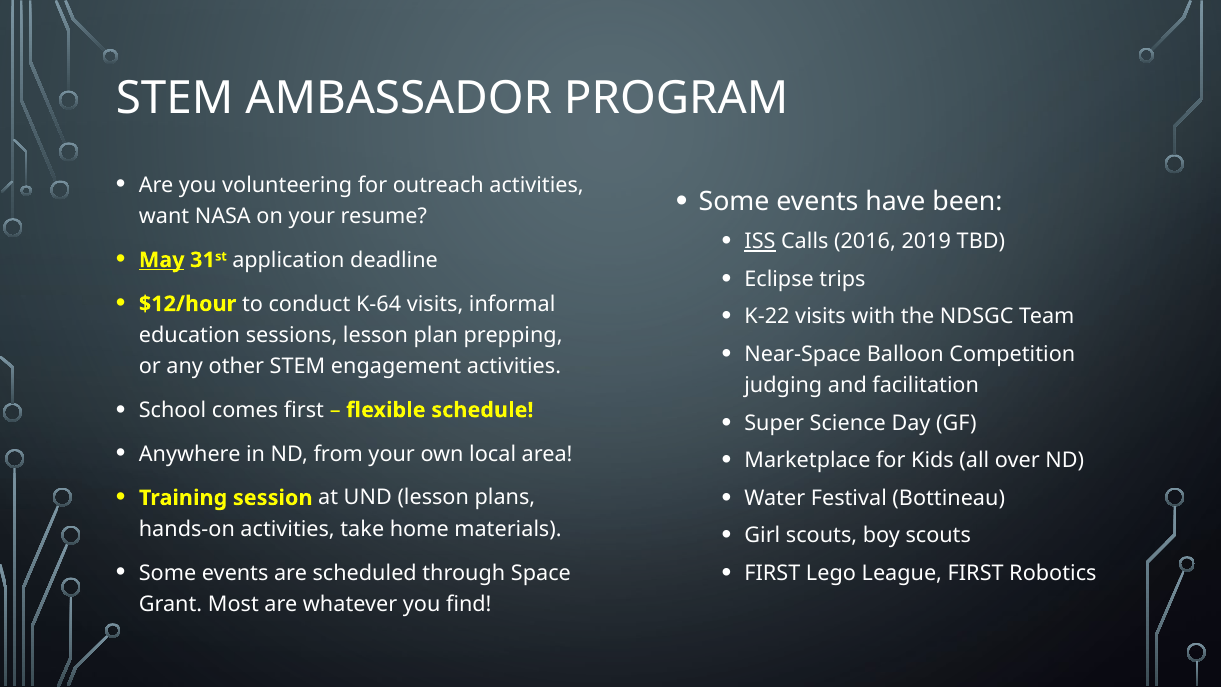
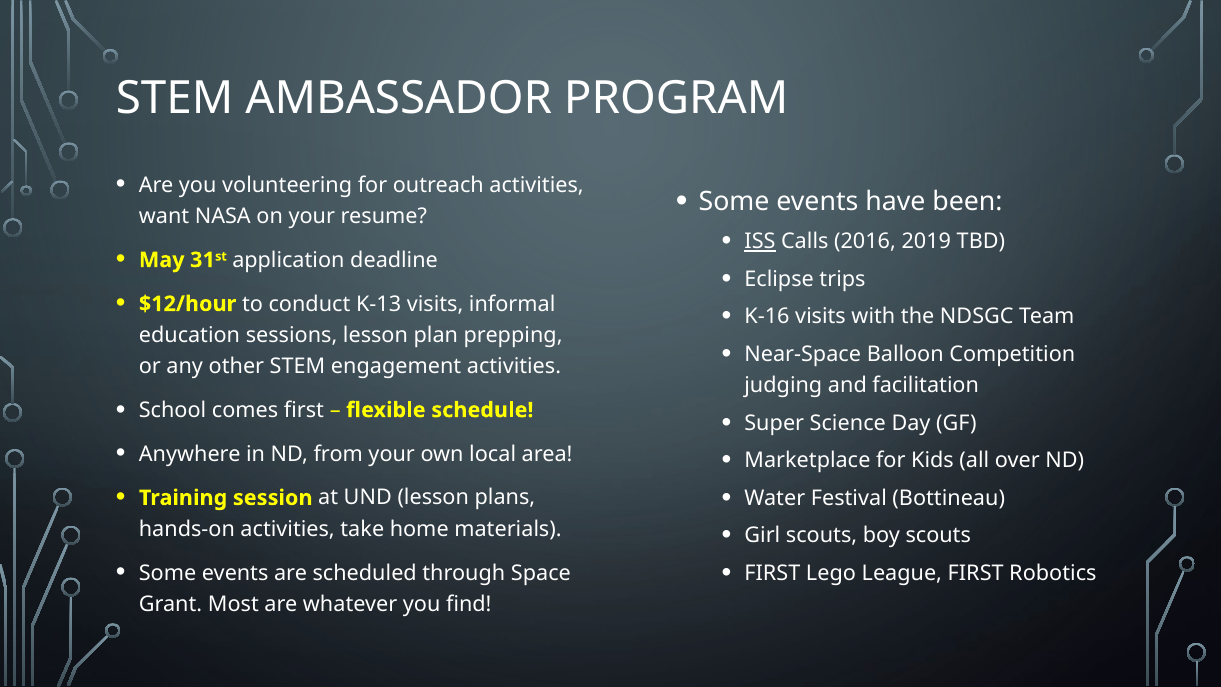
May underline: present -> none
K-64: K-64 -> K-13
K-22: K-22 -> K-16
